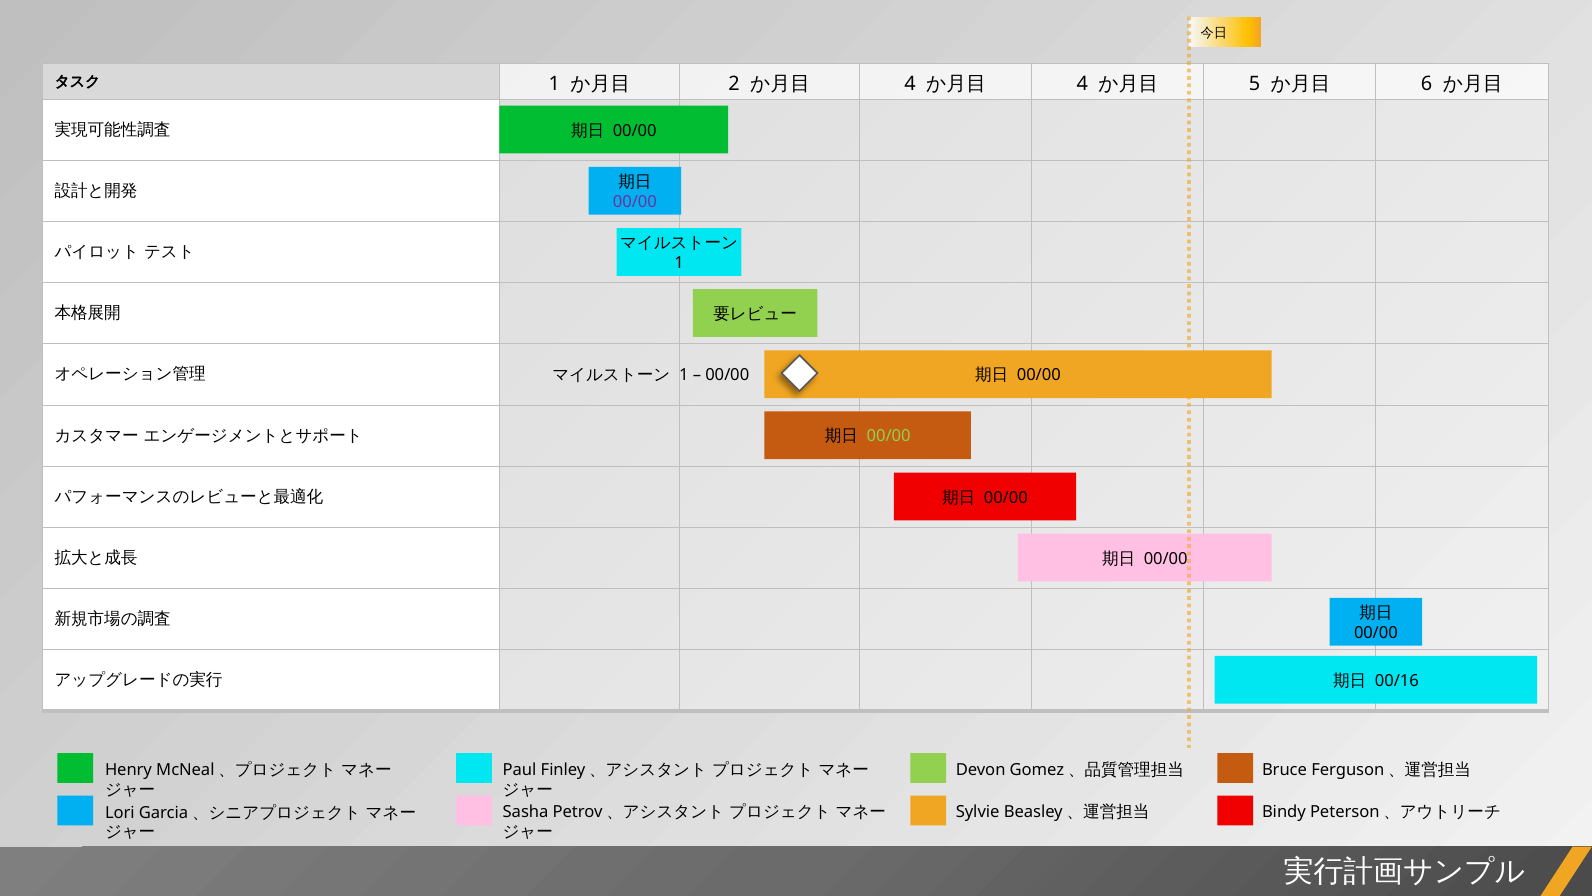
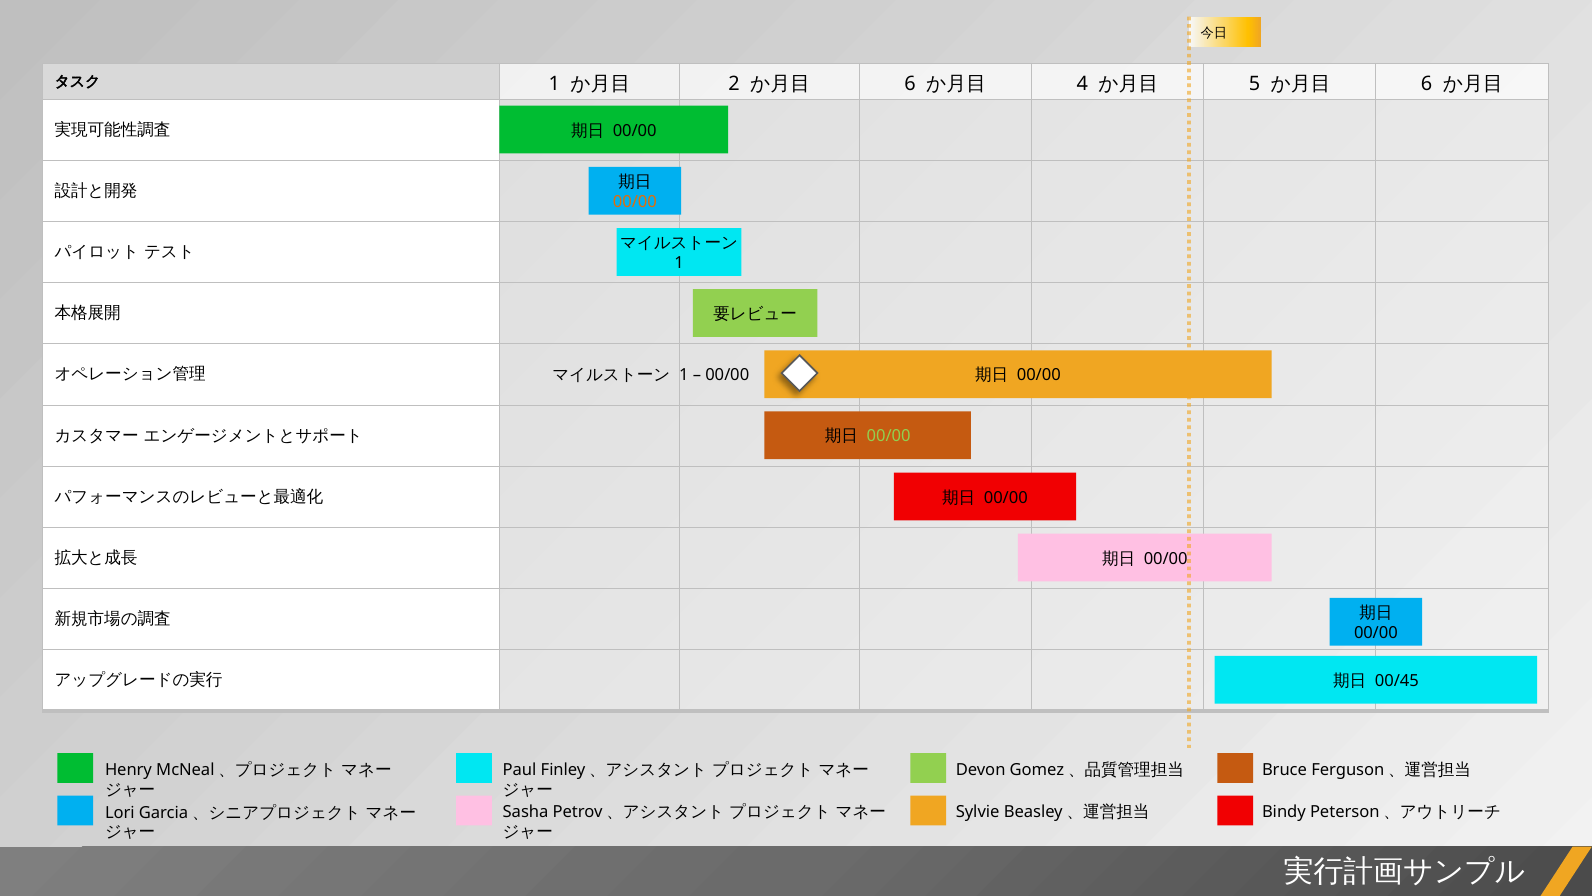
4 at (910, 84): 4 -> 6
00/00 at (635, 202) colour: purple -> orange
00/16: 00/16 -> 00/45
